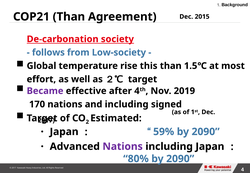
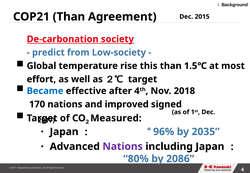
follows: follows -> predict
Became colour: purple -> blue
2019: 2019 -> 2018
and including: including -> improved
Estimated: Estimated -> Measured
59%: 59% -> 96%
2090 at (206, 132): 2090 -> 2035
80% by 2090: 2090 -> 2086
